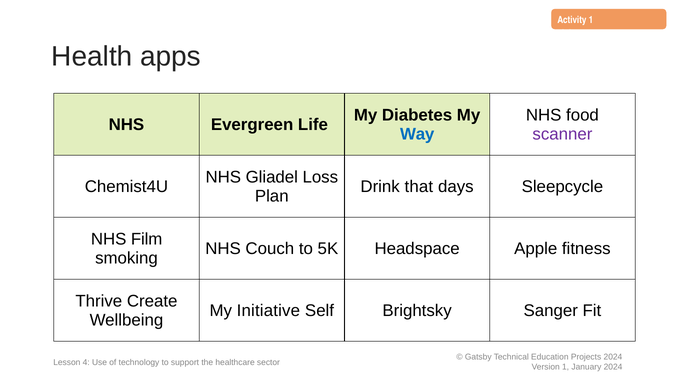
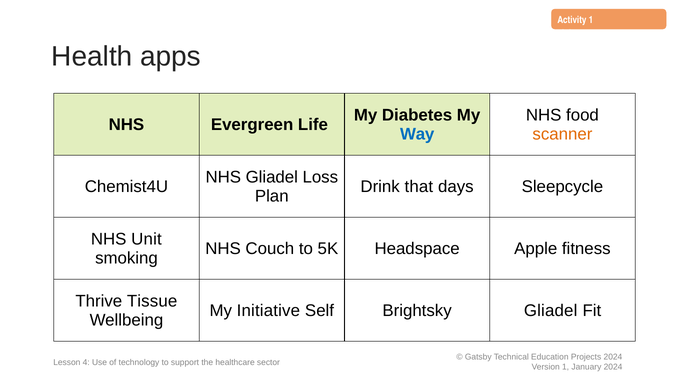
scanner colour: purple -> orange
Film: Film -> Unit
Create: Create -> Tissue
Brightsky Sanger: Sanger -> Gliadel
